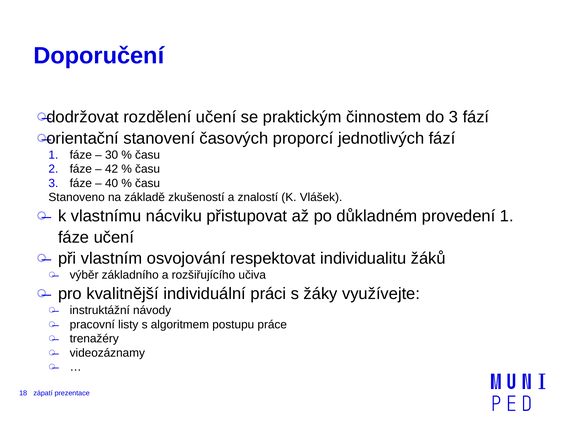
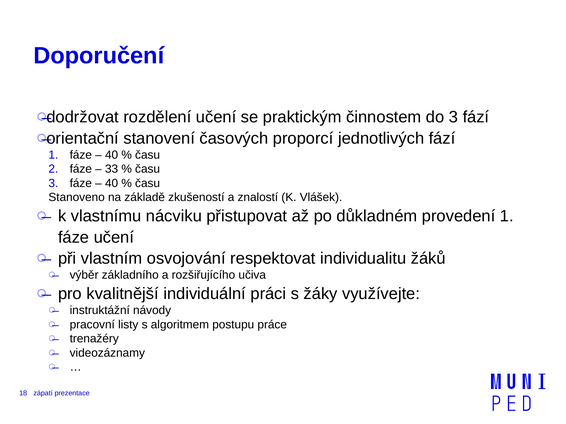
30 at (112, 155): 30 -> 40
42: 42 -> 33
